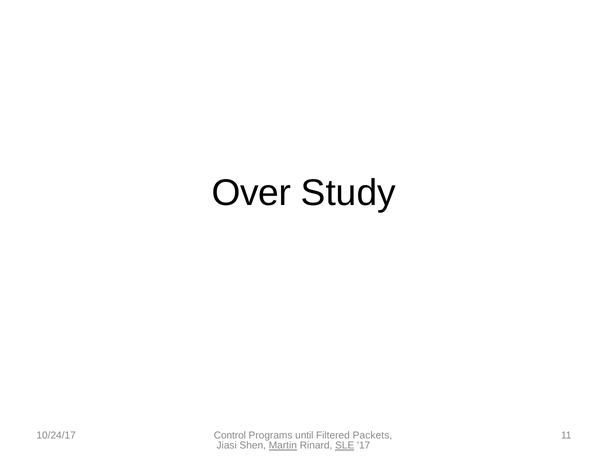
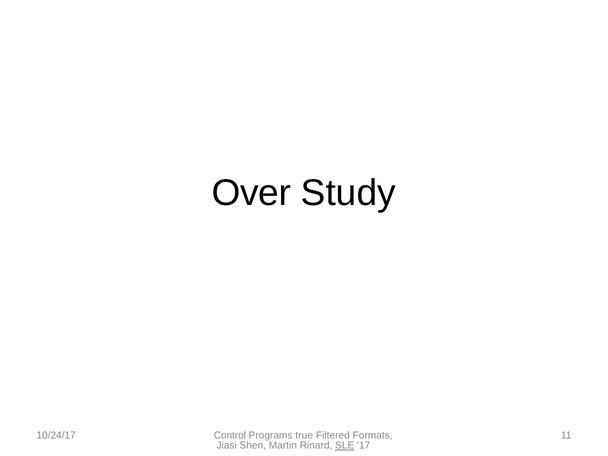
until: until -> true
Packets: Packets -> Formats
Martin underline: present -> none
